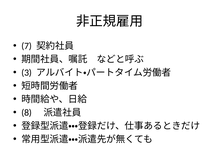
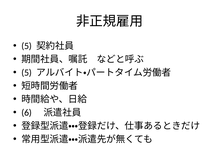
7 at (27, 46): 7 -> 5
3 at (27, 72): 3 -> 5
8: 8 -> 6
